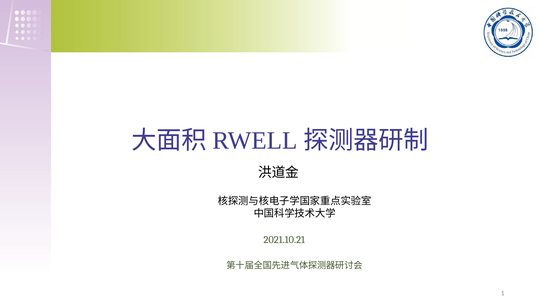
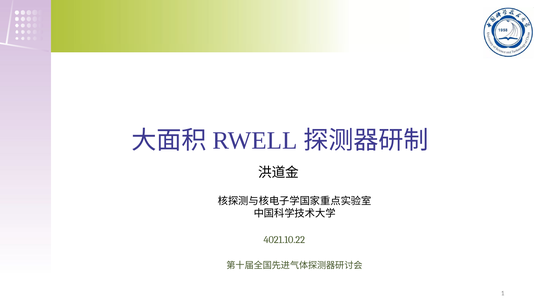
2021.10.21: 2021.10.21 -> 4021.10.22
